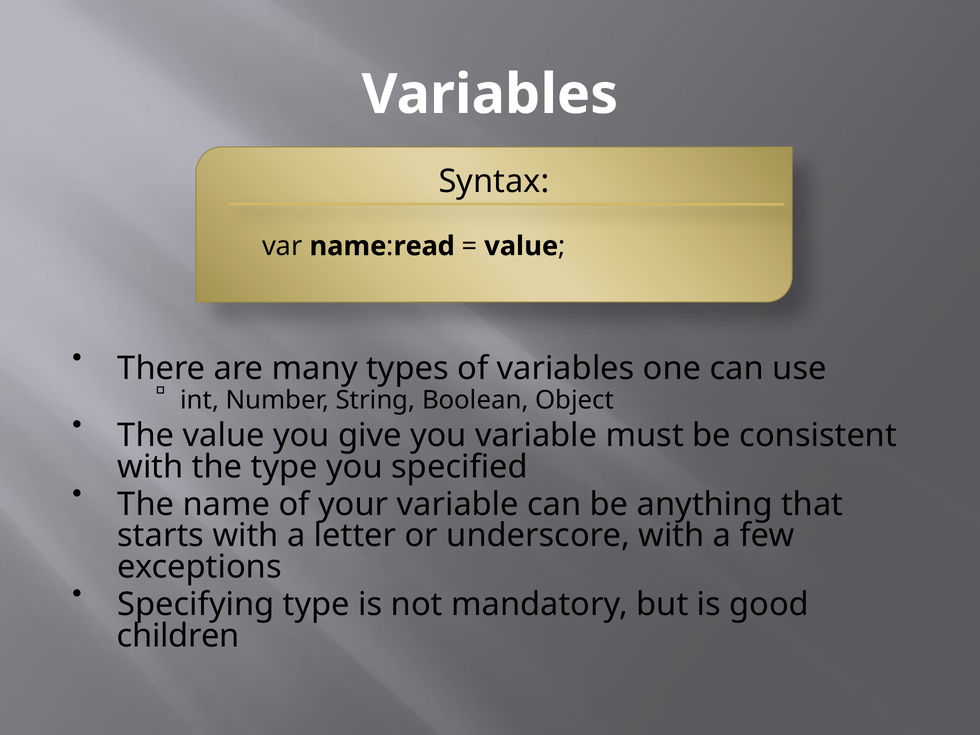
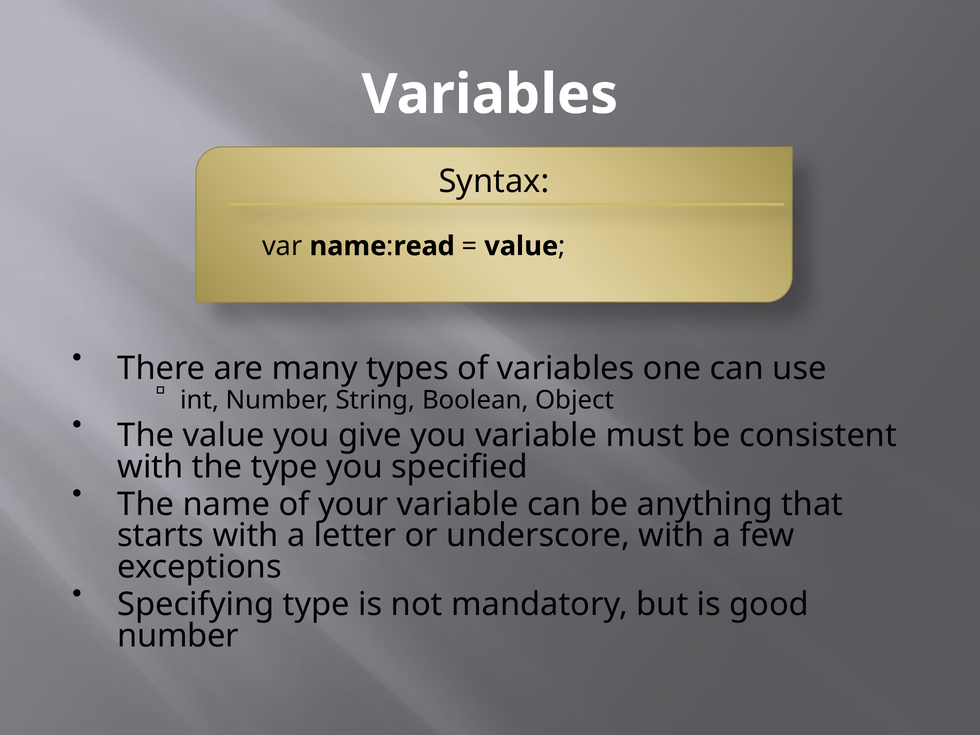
children at (178, 636): children -> number
